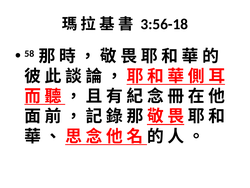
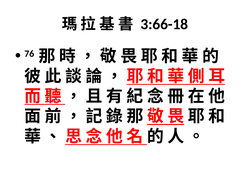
3:56-18: 3:56-18 -> 3:66-18
58: 58 -> 76
